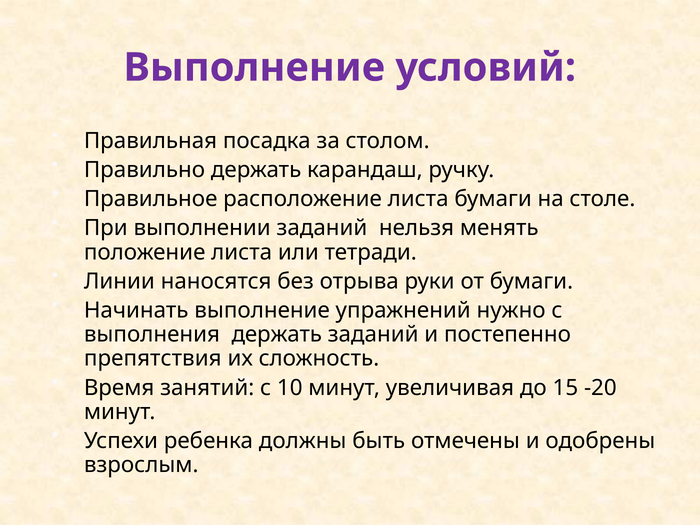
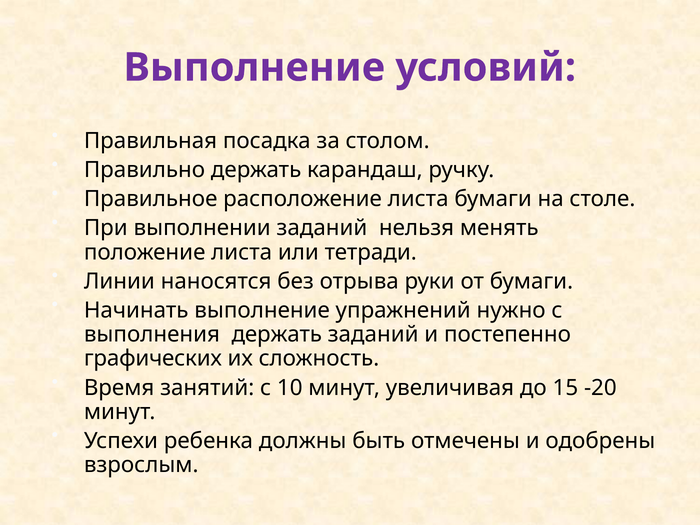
препятствия: препятствия -> графических
